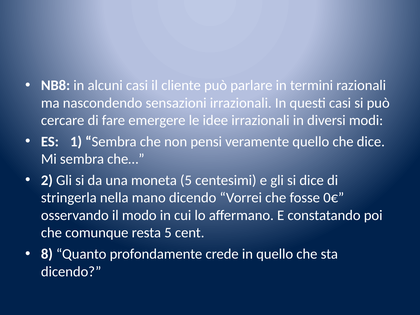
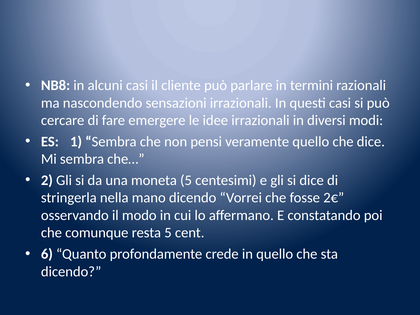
0€: 0€ -> 2€
8: 8 -> 6
